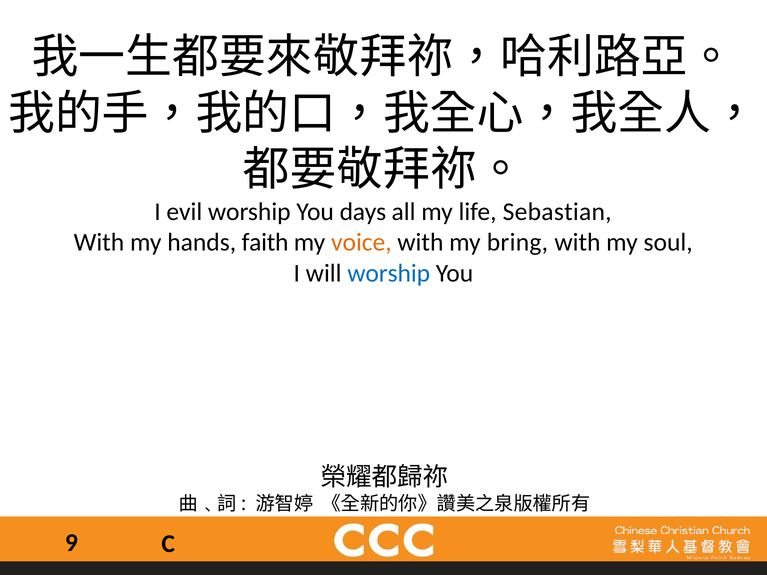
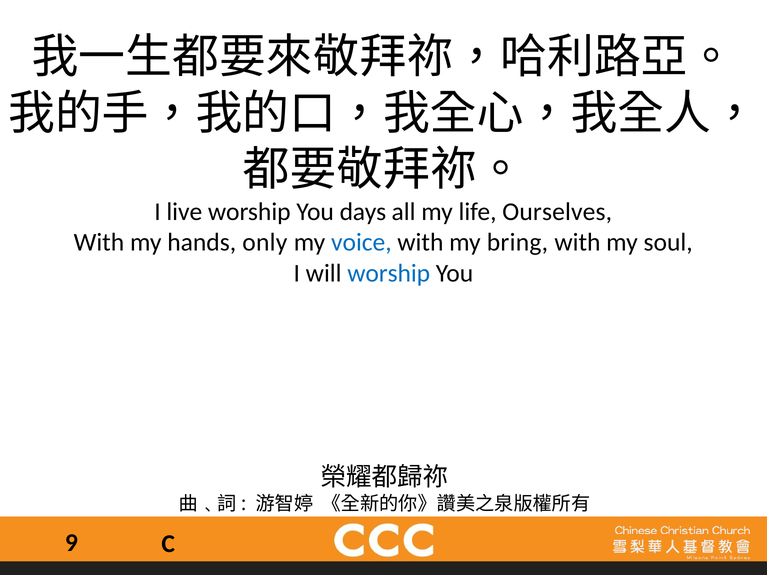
evil: evil -> live
Sebastian: Sebastian -> Ourselves
faith: faith -> only
voice colour: orange -> blue
